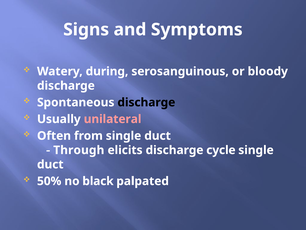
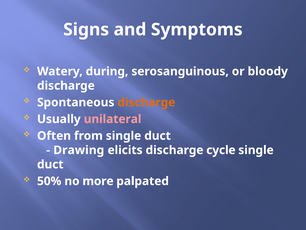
discharge at (146, 102) colour: black -> orange
Through: Through -> Drawing
black: black -> more
